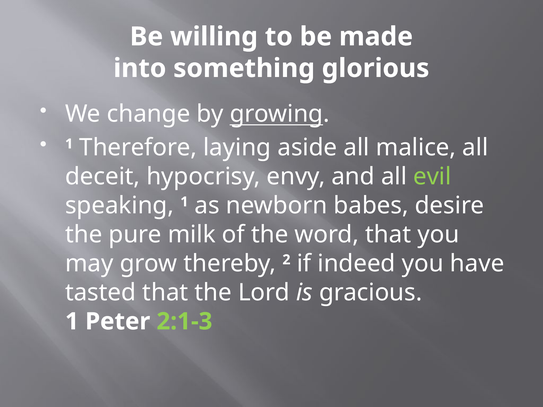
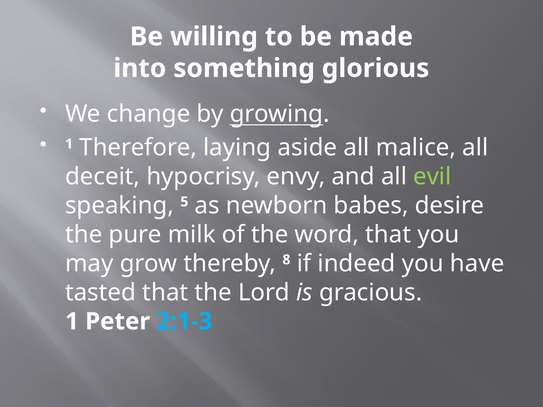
speaking 1: 1 -> 5
2: 2 -> 8
2:1-3 colour: light green -> light blue
